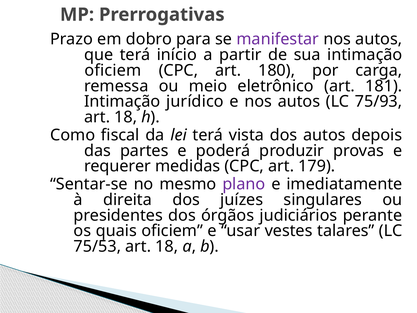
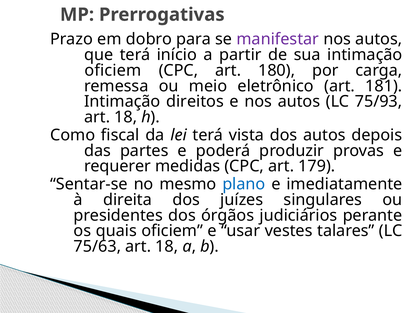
jurídico: jurídico -> direitos
plano colour: purple -> blue
75/53: 75/53 -> 75/63
